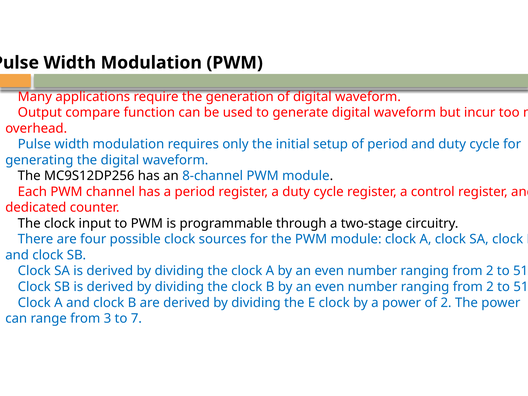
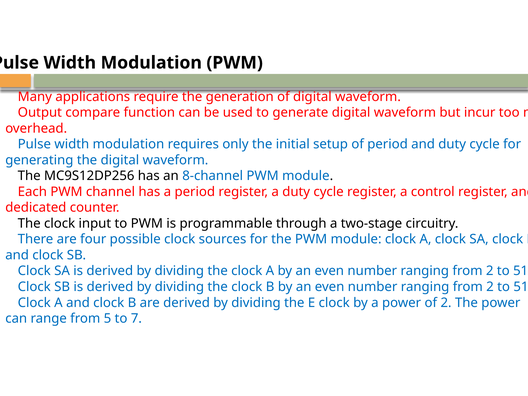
3: 3 -> 5
